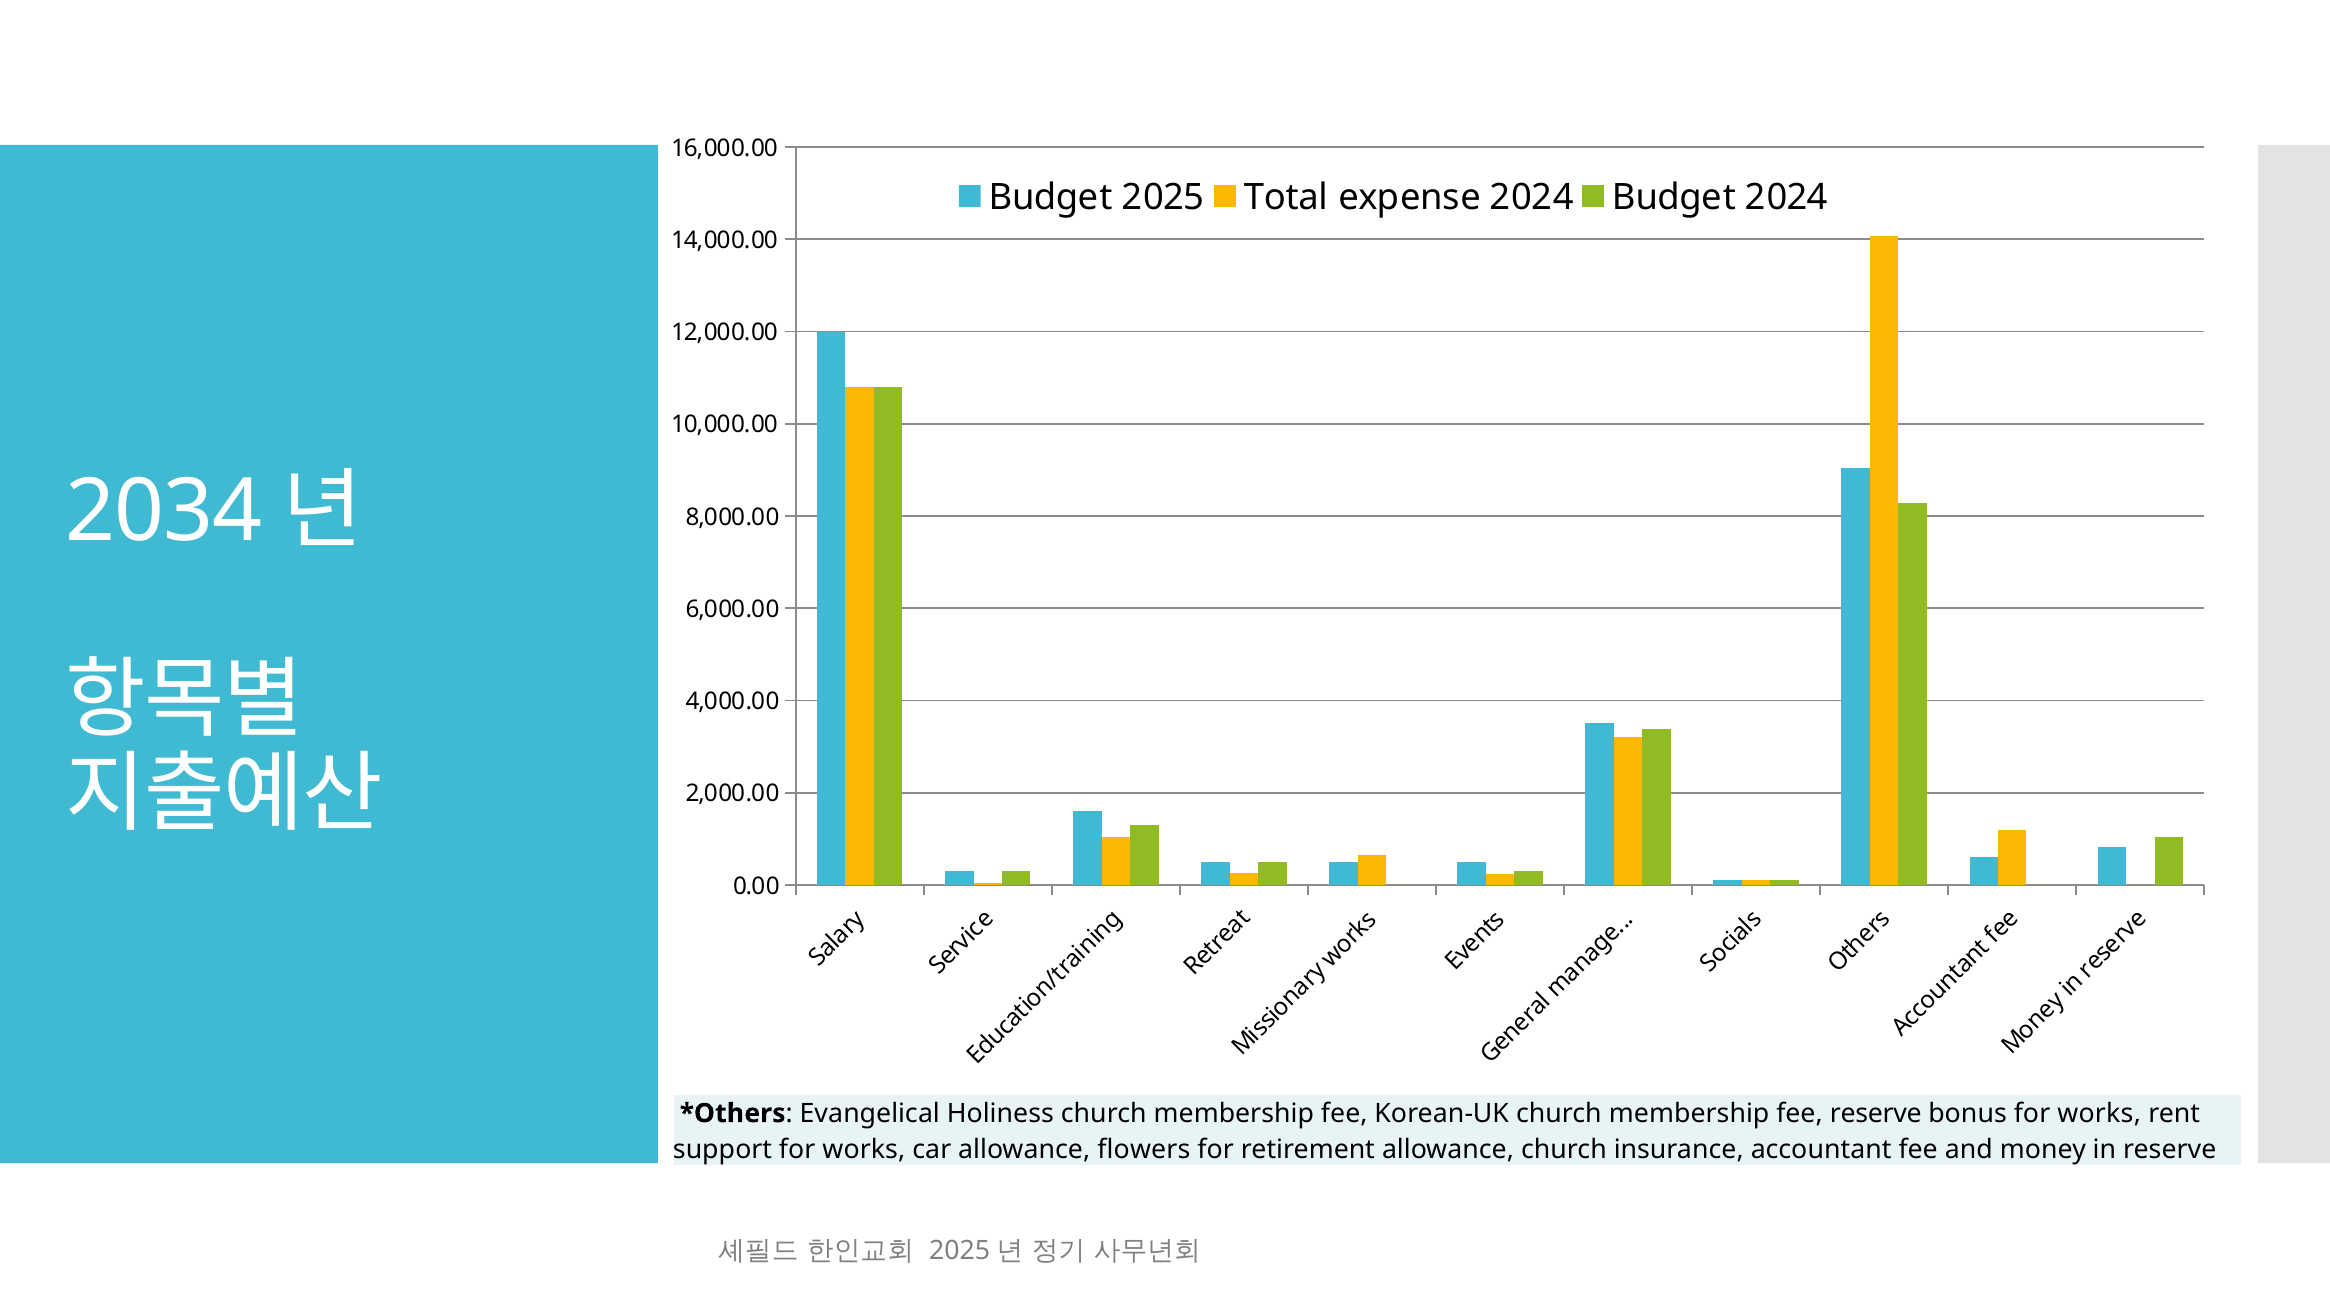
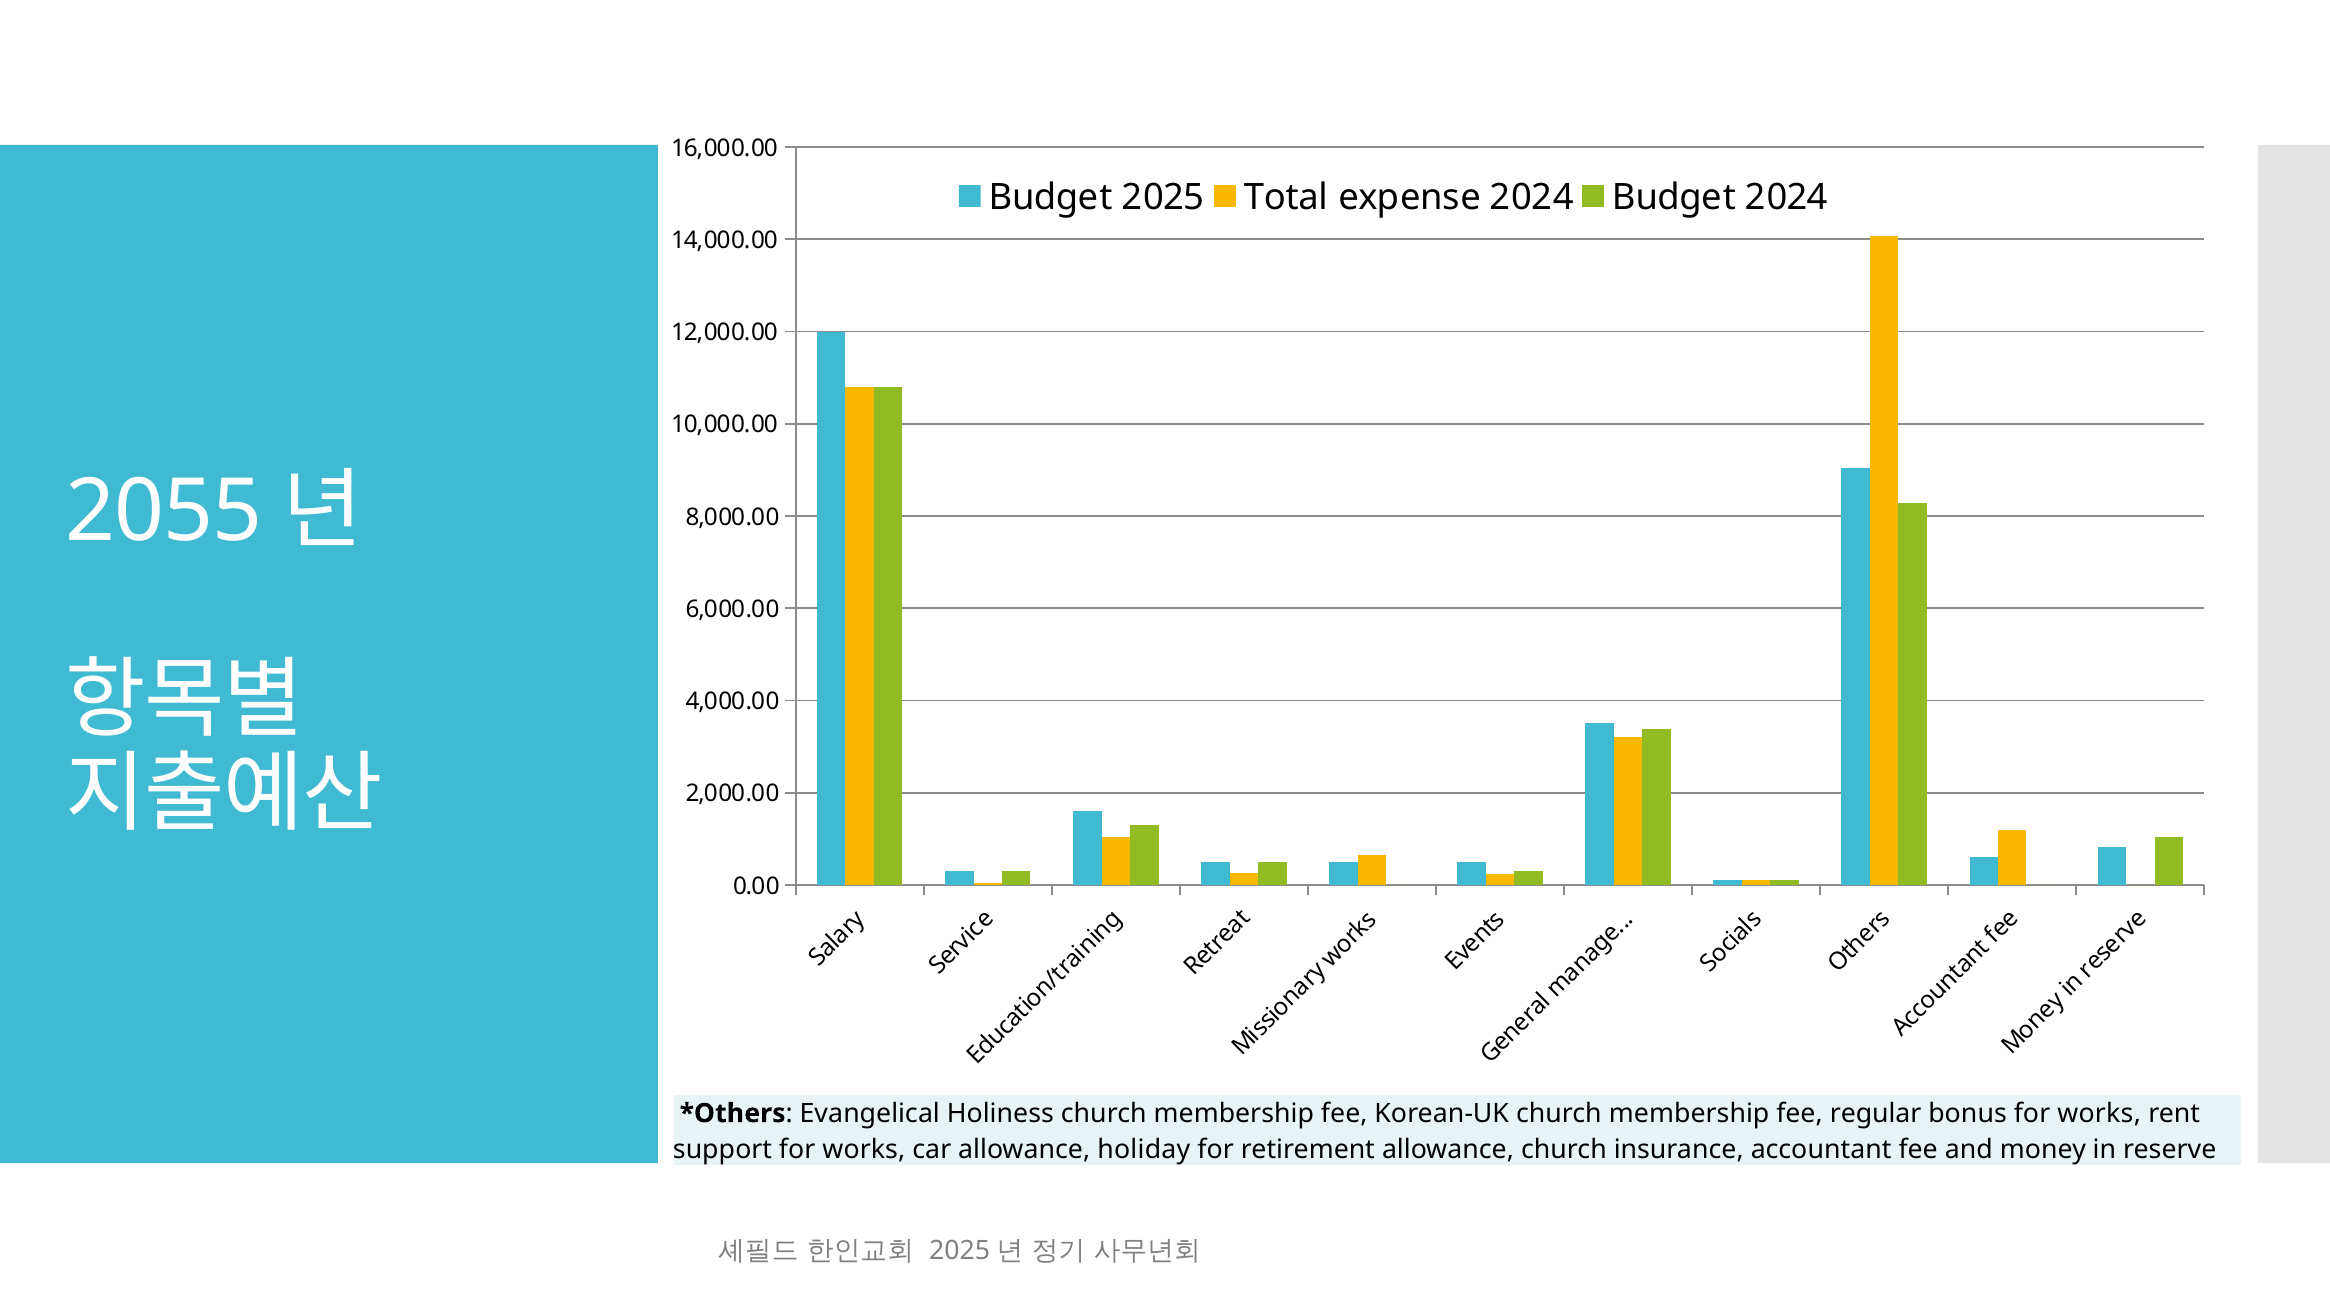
2034: 2034 -> 2055
fee reserve: reserve -> regular
flowers: flowers -> holiday
